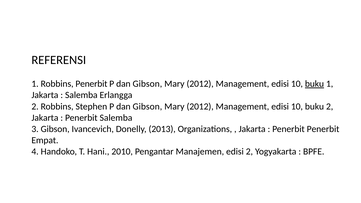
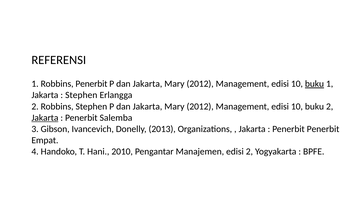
Gibson at (147, 84): Gibson -> Jakarta
Salemba at (81, 95): Salemba -> Stephen
Stephen P dan Gibson: Gibson -> Jakarta
Jakarta at (45, 118) underline: none -> present
